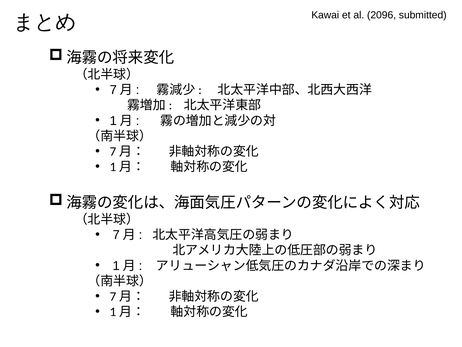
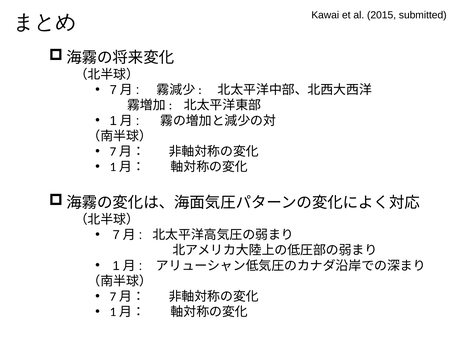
2096: 2096 -> 2015
